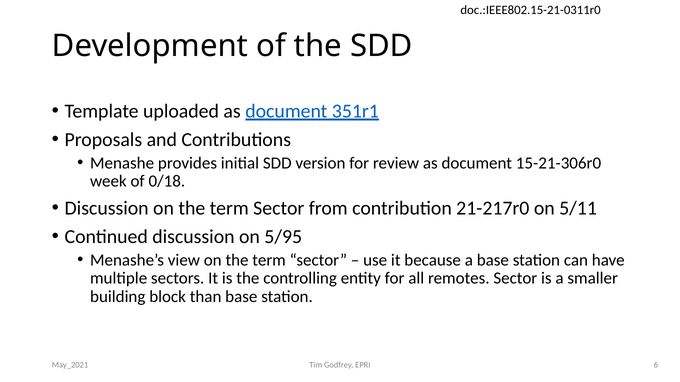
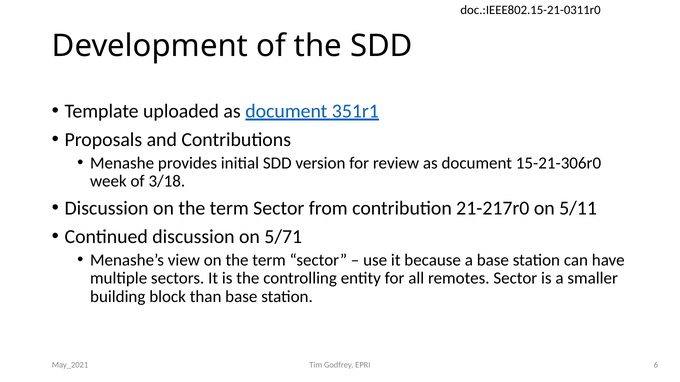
0/18: 0/18 -> 3/18
5/95: 5/95 -> 5/71
